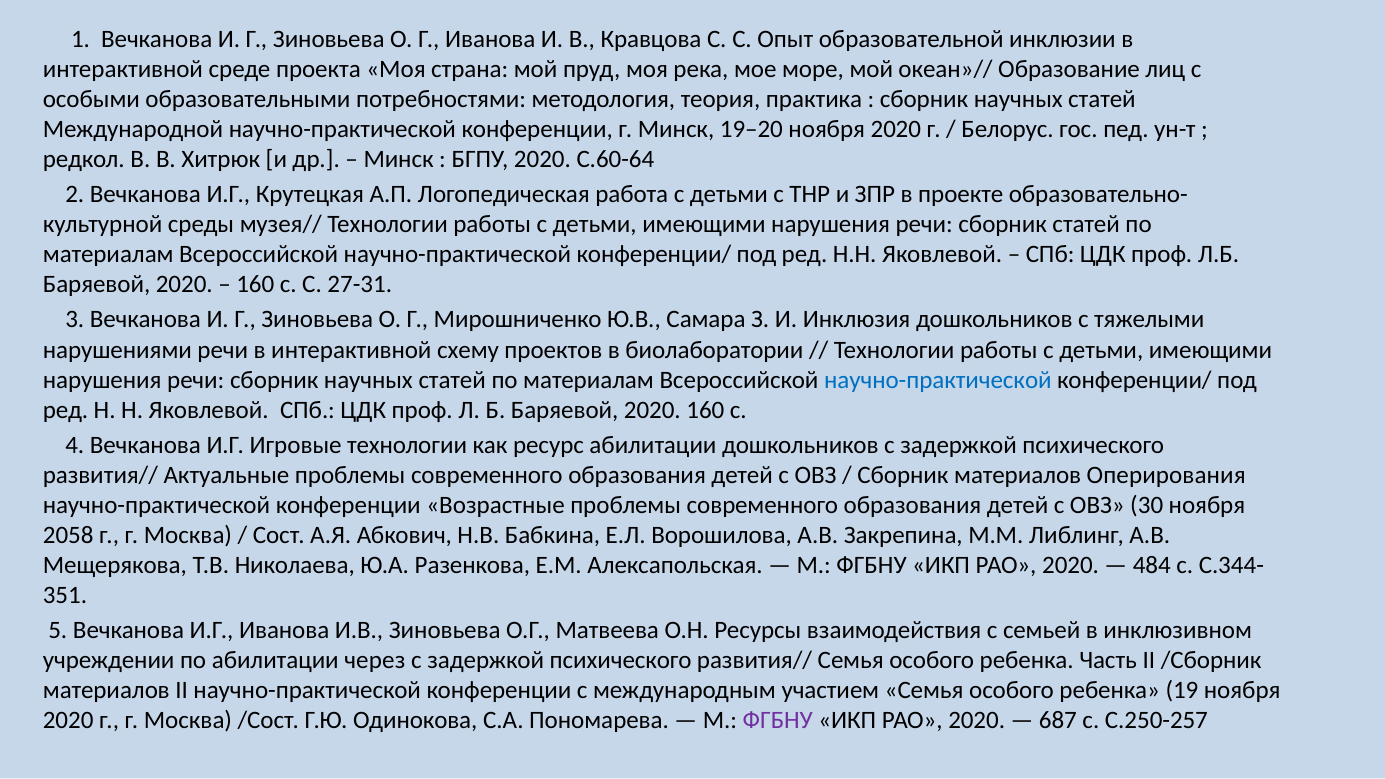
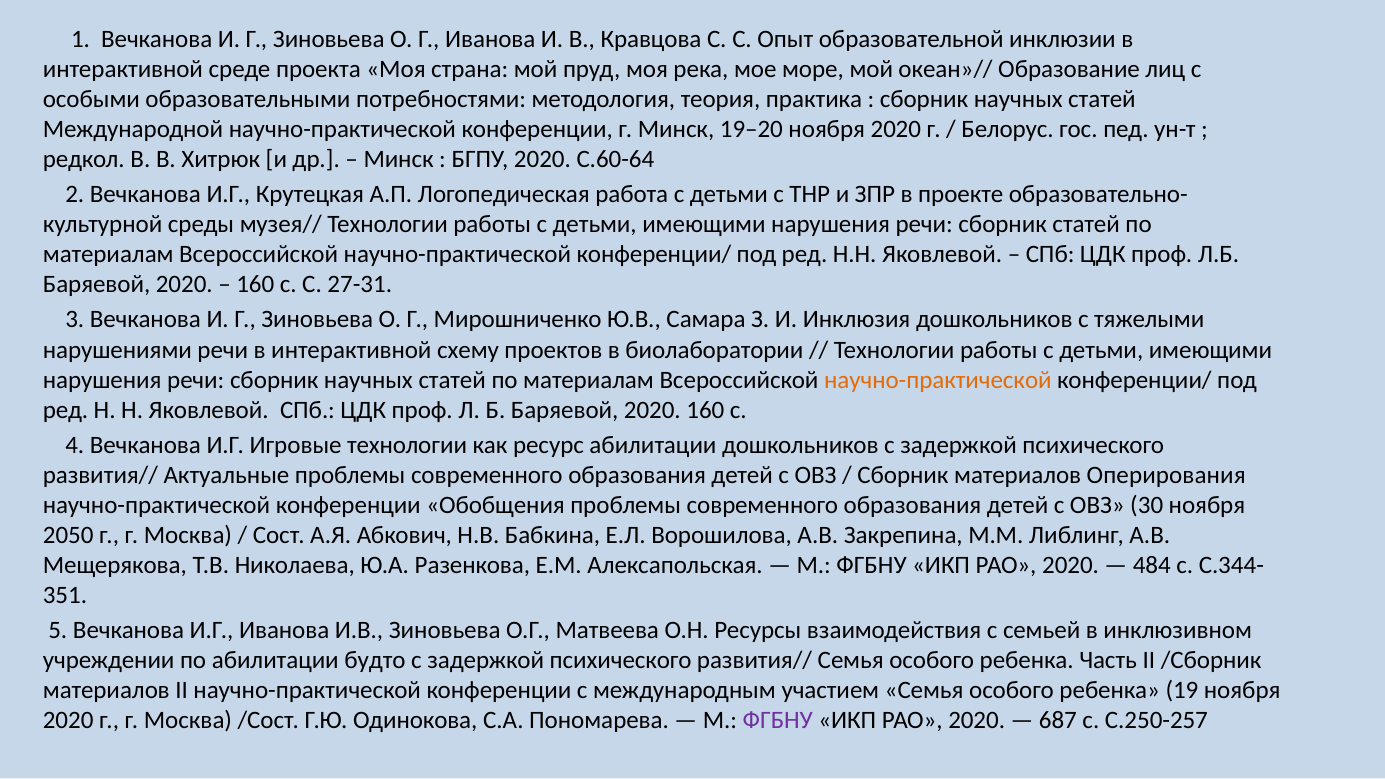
научно-практической at (938, 380) colour: blue -> orange
Возрастные: Возрастные -> Обобщения
2058: 2058 -> 2050
через: через -> будто
